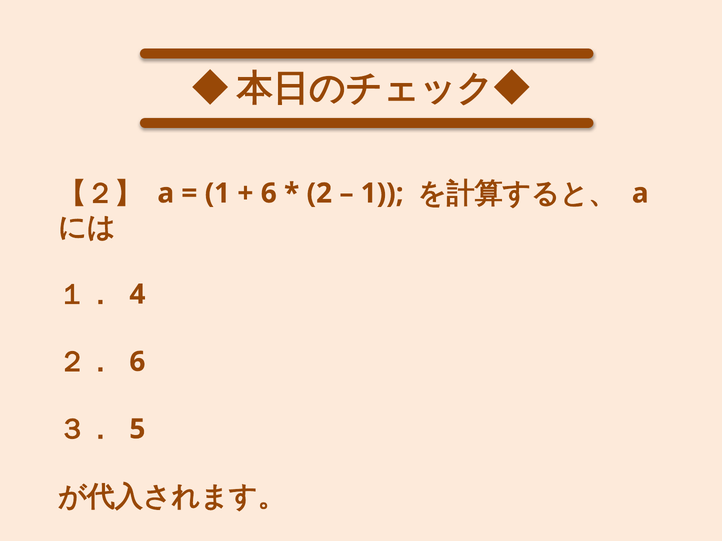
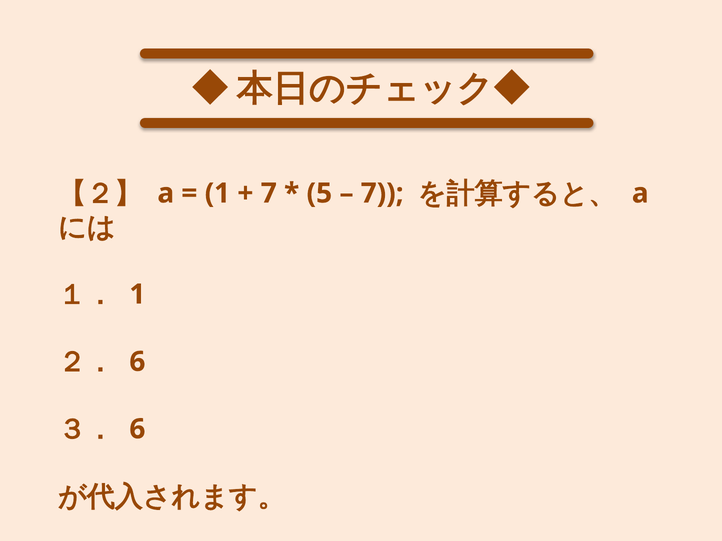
6 at (269, 193): 6 -> 7
2: 2 -> 5
1 at (382, 193): 1 -> 7
１． 4: 4 -> 1
３． 5: 5 -> 6
